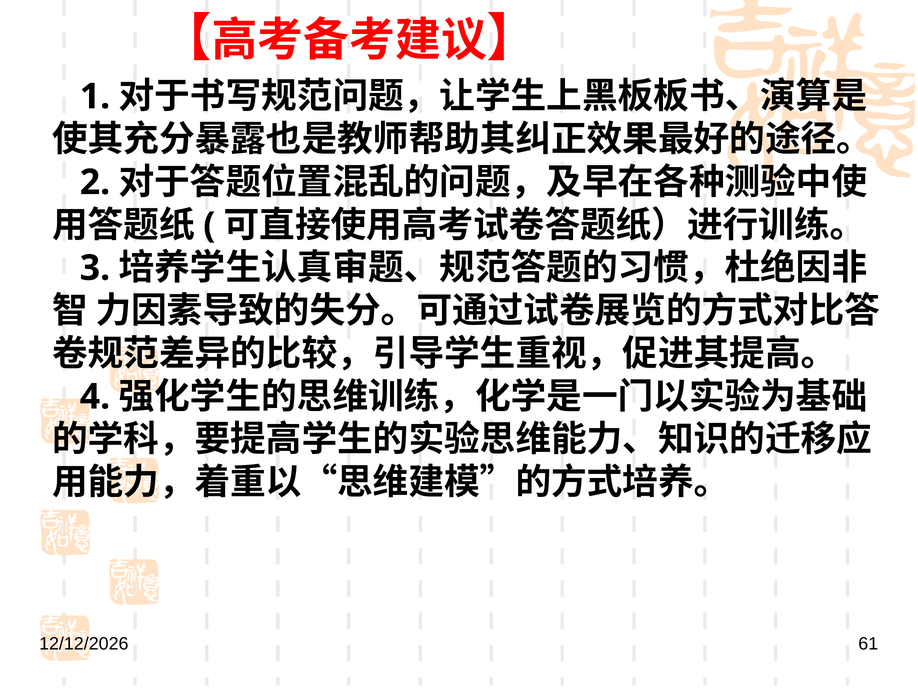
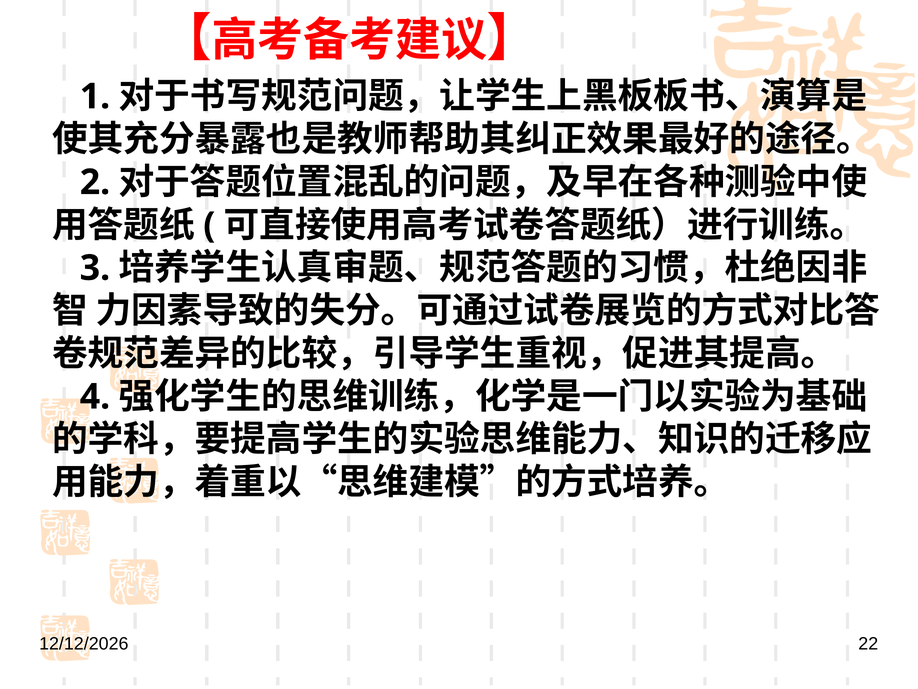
61: 61 -> 22
